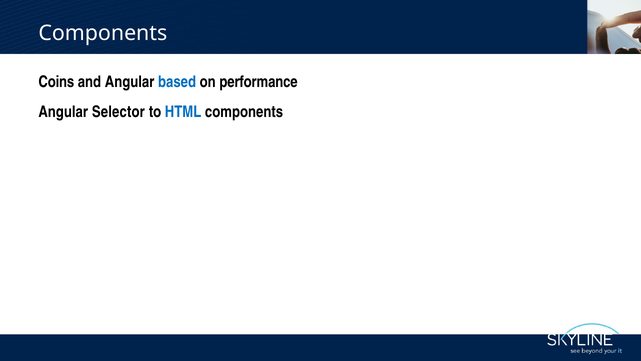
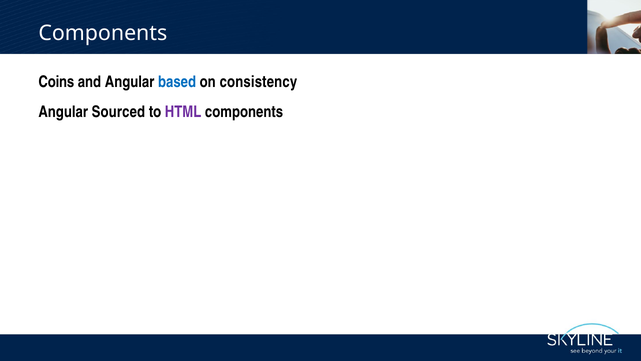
performance: performance -> consistency
Selector: Selector -> Sourced
HTML colour: blue -> purple
